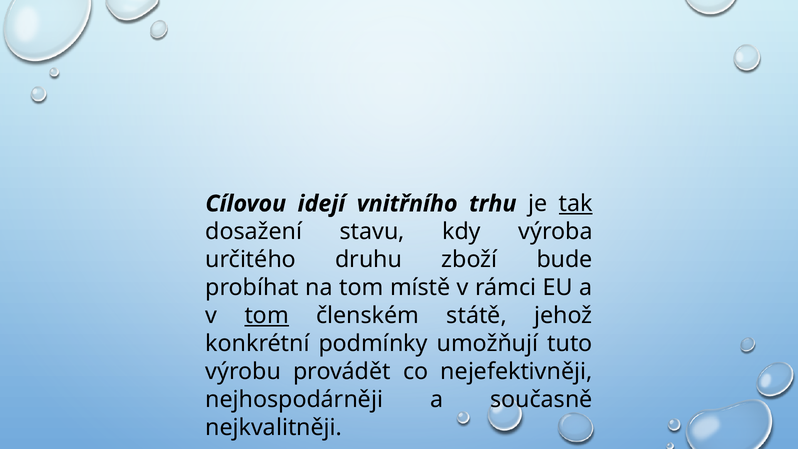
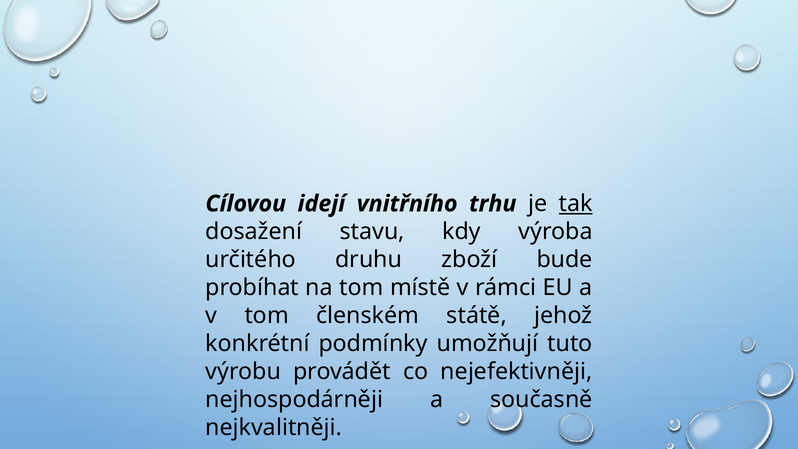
tom at (267, 315) underline: present -> none
